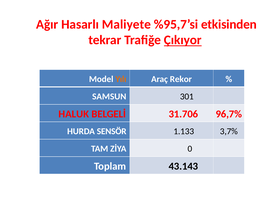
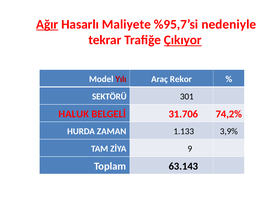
Ağır underline: none -> present
etkisinden: etkisinden -> nedeniyle
Yılı colour: orange -> red
SAMSUN: SAMSUN -> SEKTÖRÜ
96,7%: 96,7% -> 74,2%
SENSÖR: SENSÖR -> ZAMAN
3,7%: 3,7% -> 3,9%
0: 0 -> 9
43.143: 43.143 -> 63.143
